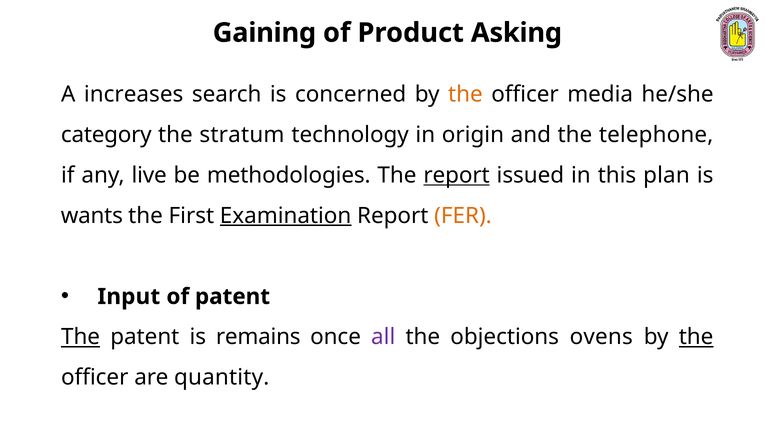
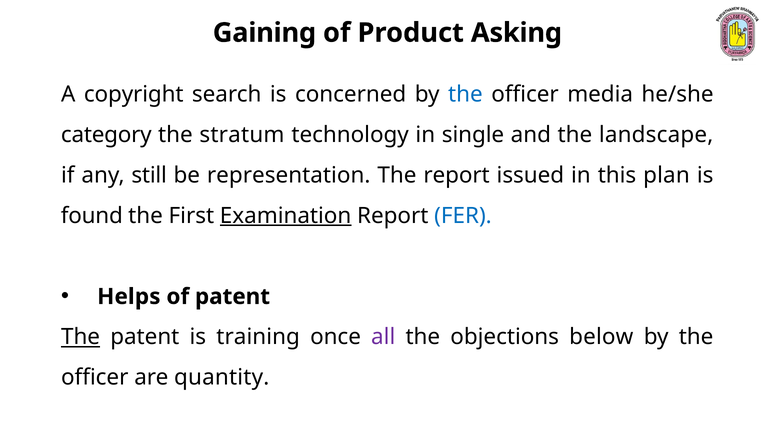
increases: increases -> copyright
the at (465, 94) colour: orange -> blue
origin: origin -> single
telephone: telephone -> landscape
live: live -> still
methodologies: methodologies -> representation
report at (457, 175) underline: present -> none
wants: wants -> found
FER colour: orange -> blue
Input: Input -> Helps
remains: remains -> training
ovens: ovens -> below
the at (696, 337) underline: present -> none
